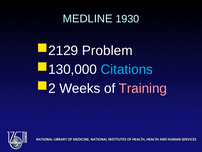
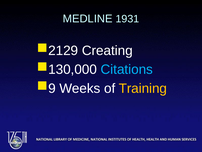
1930: 1930 -> 1931
Problem: Problem -> Creating
2: 2 -> 9
Training colour: pink -> yellow
